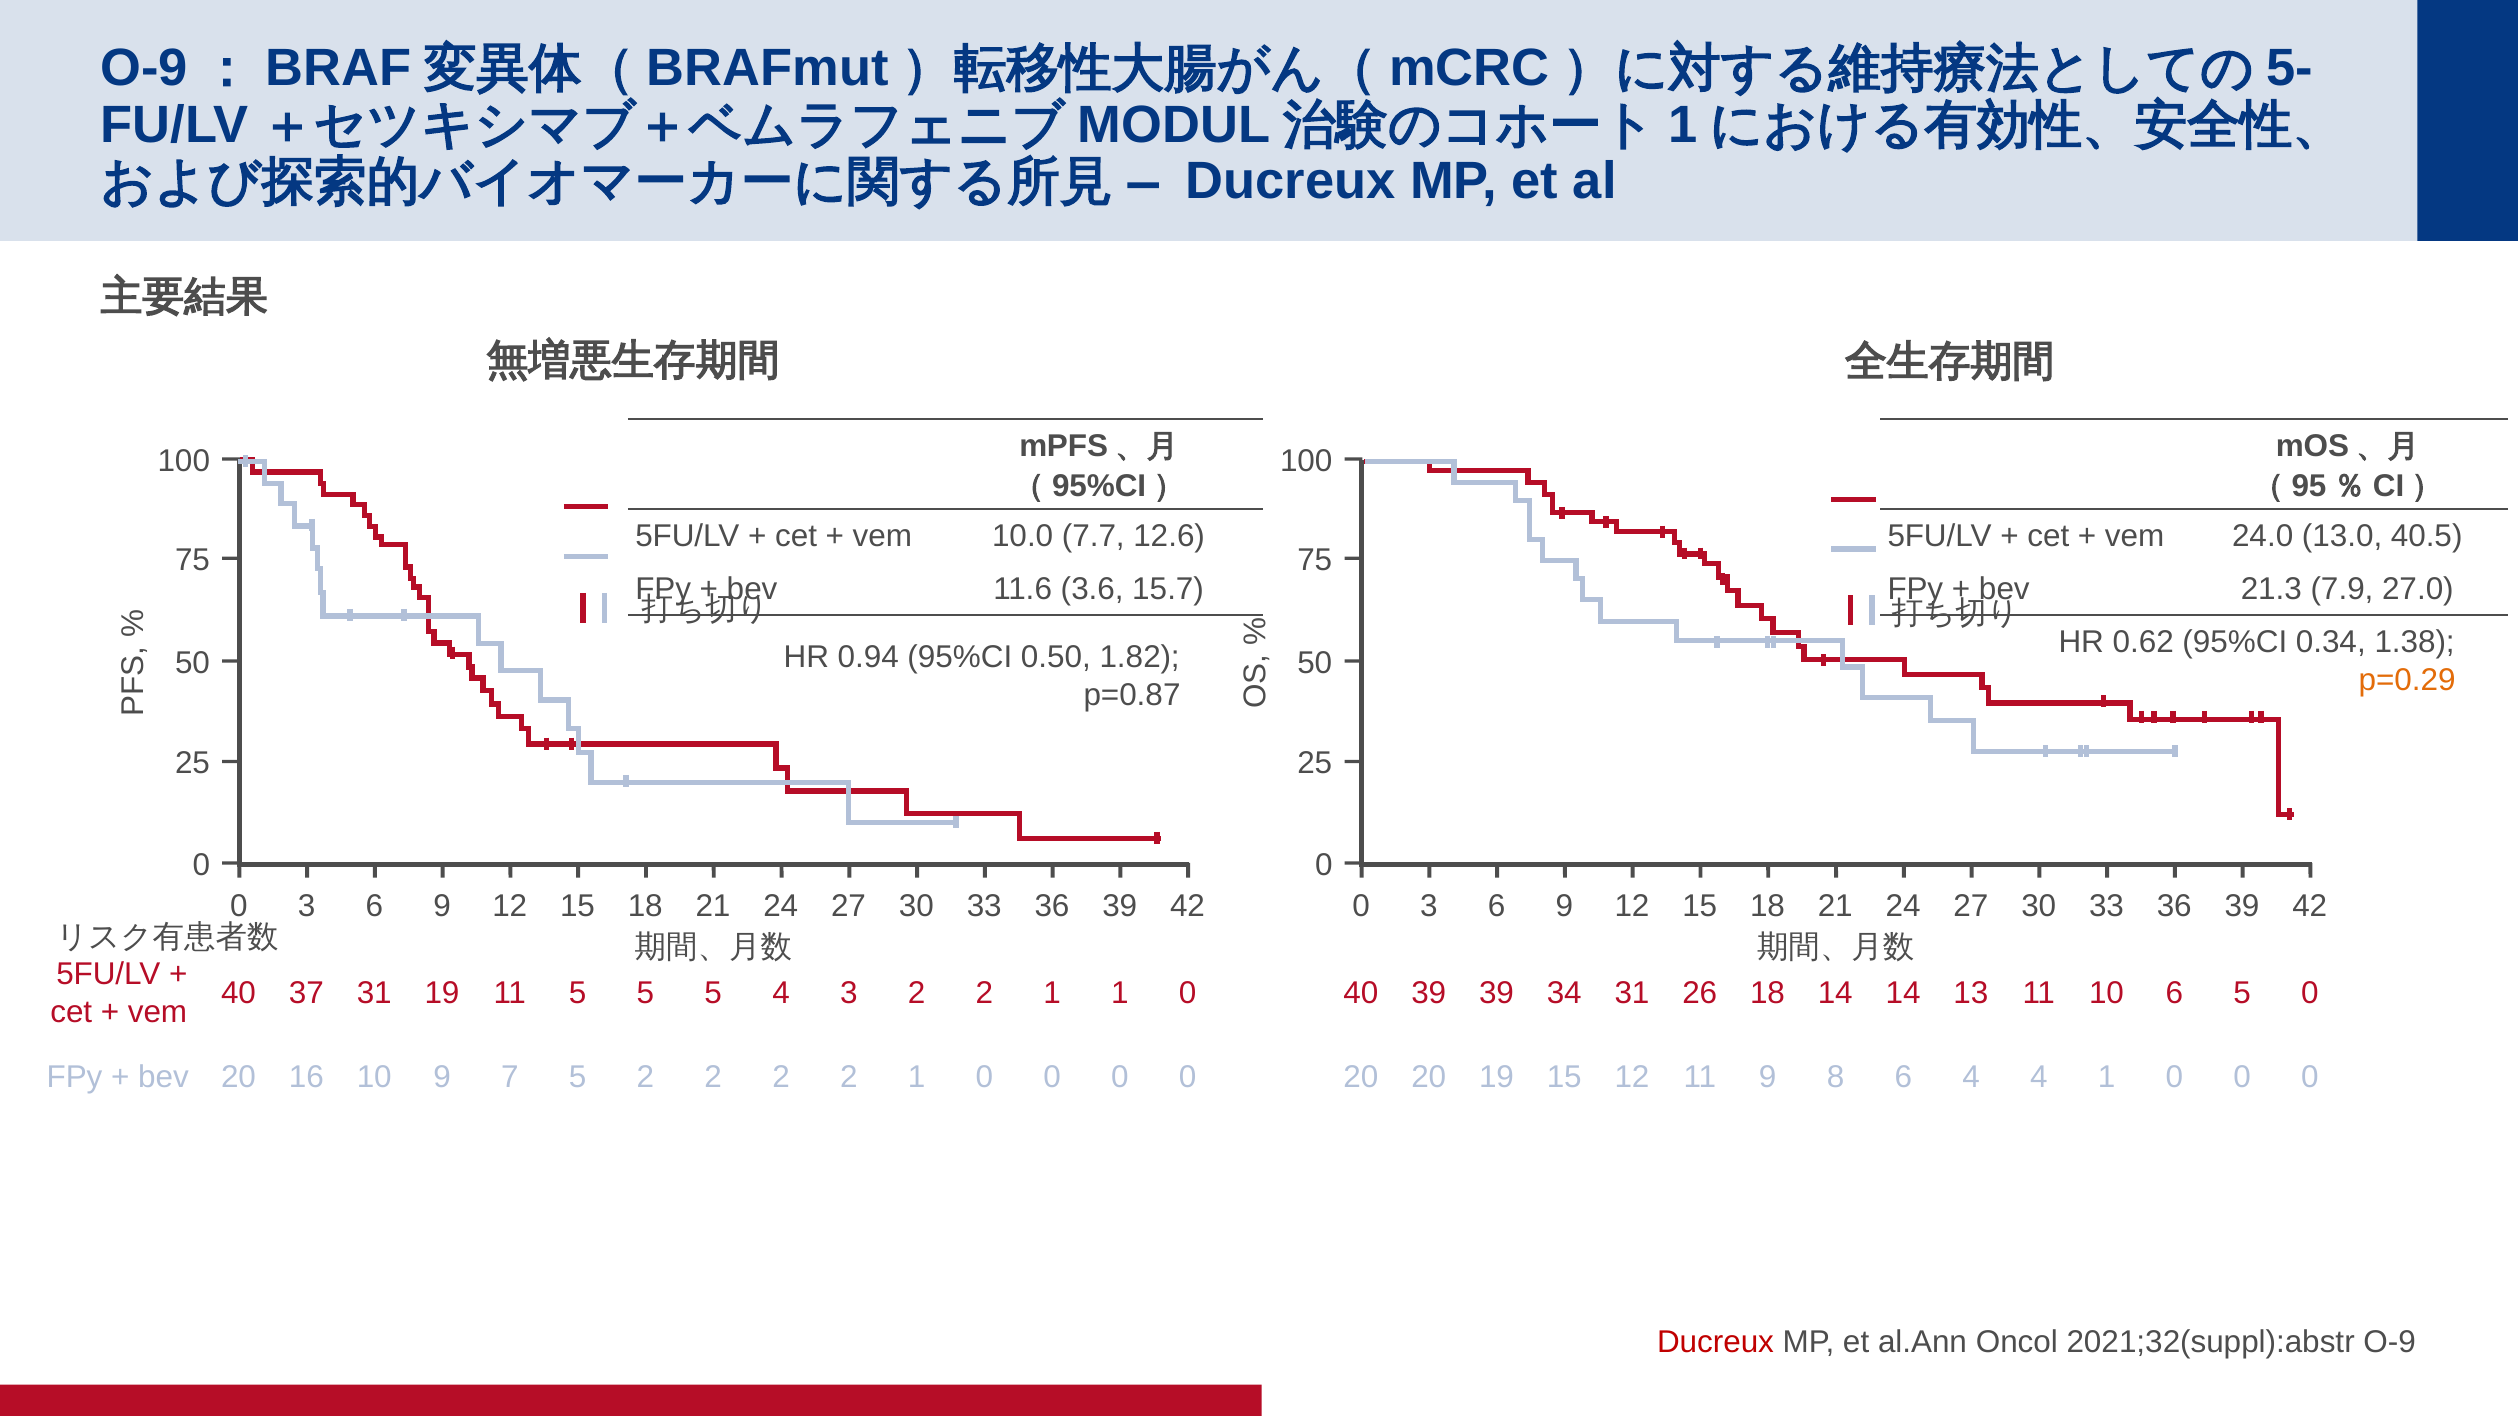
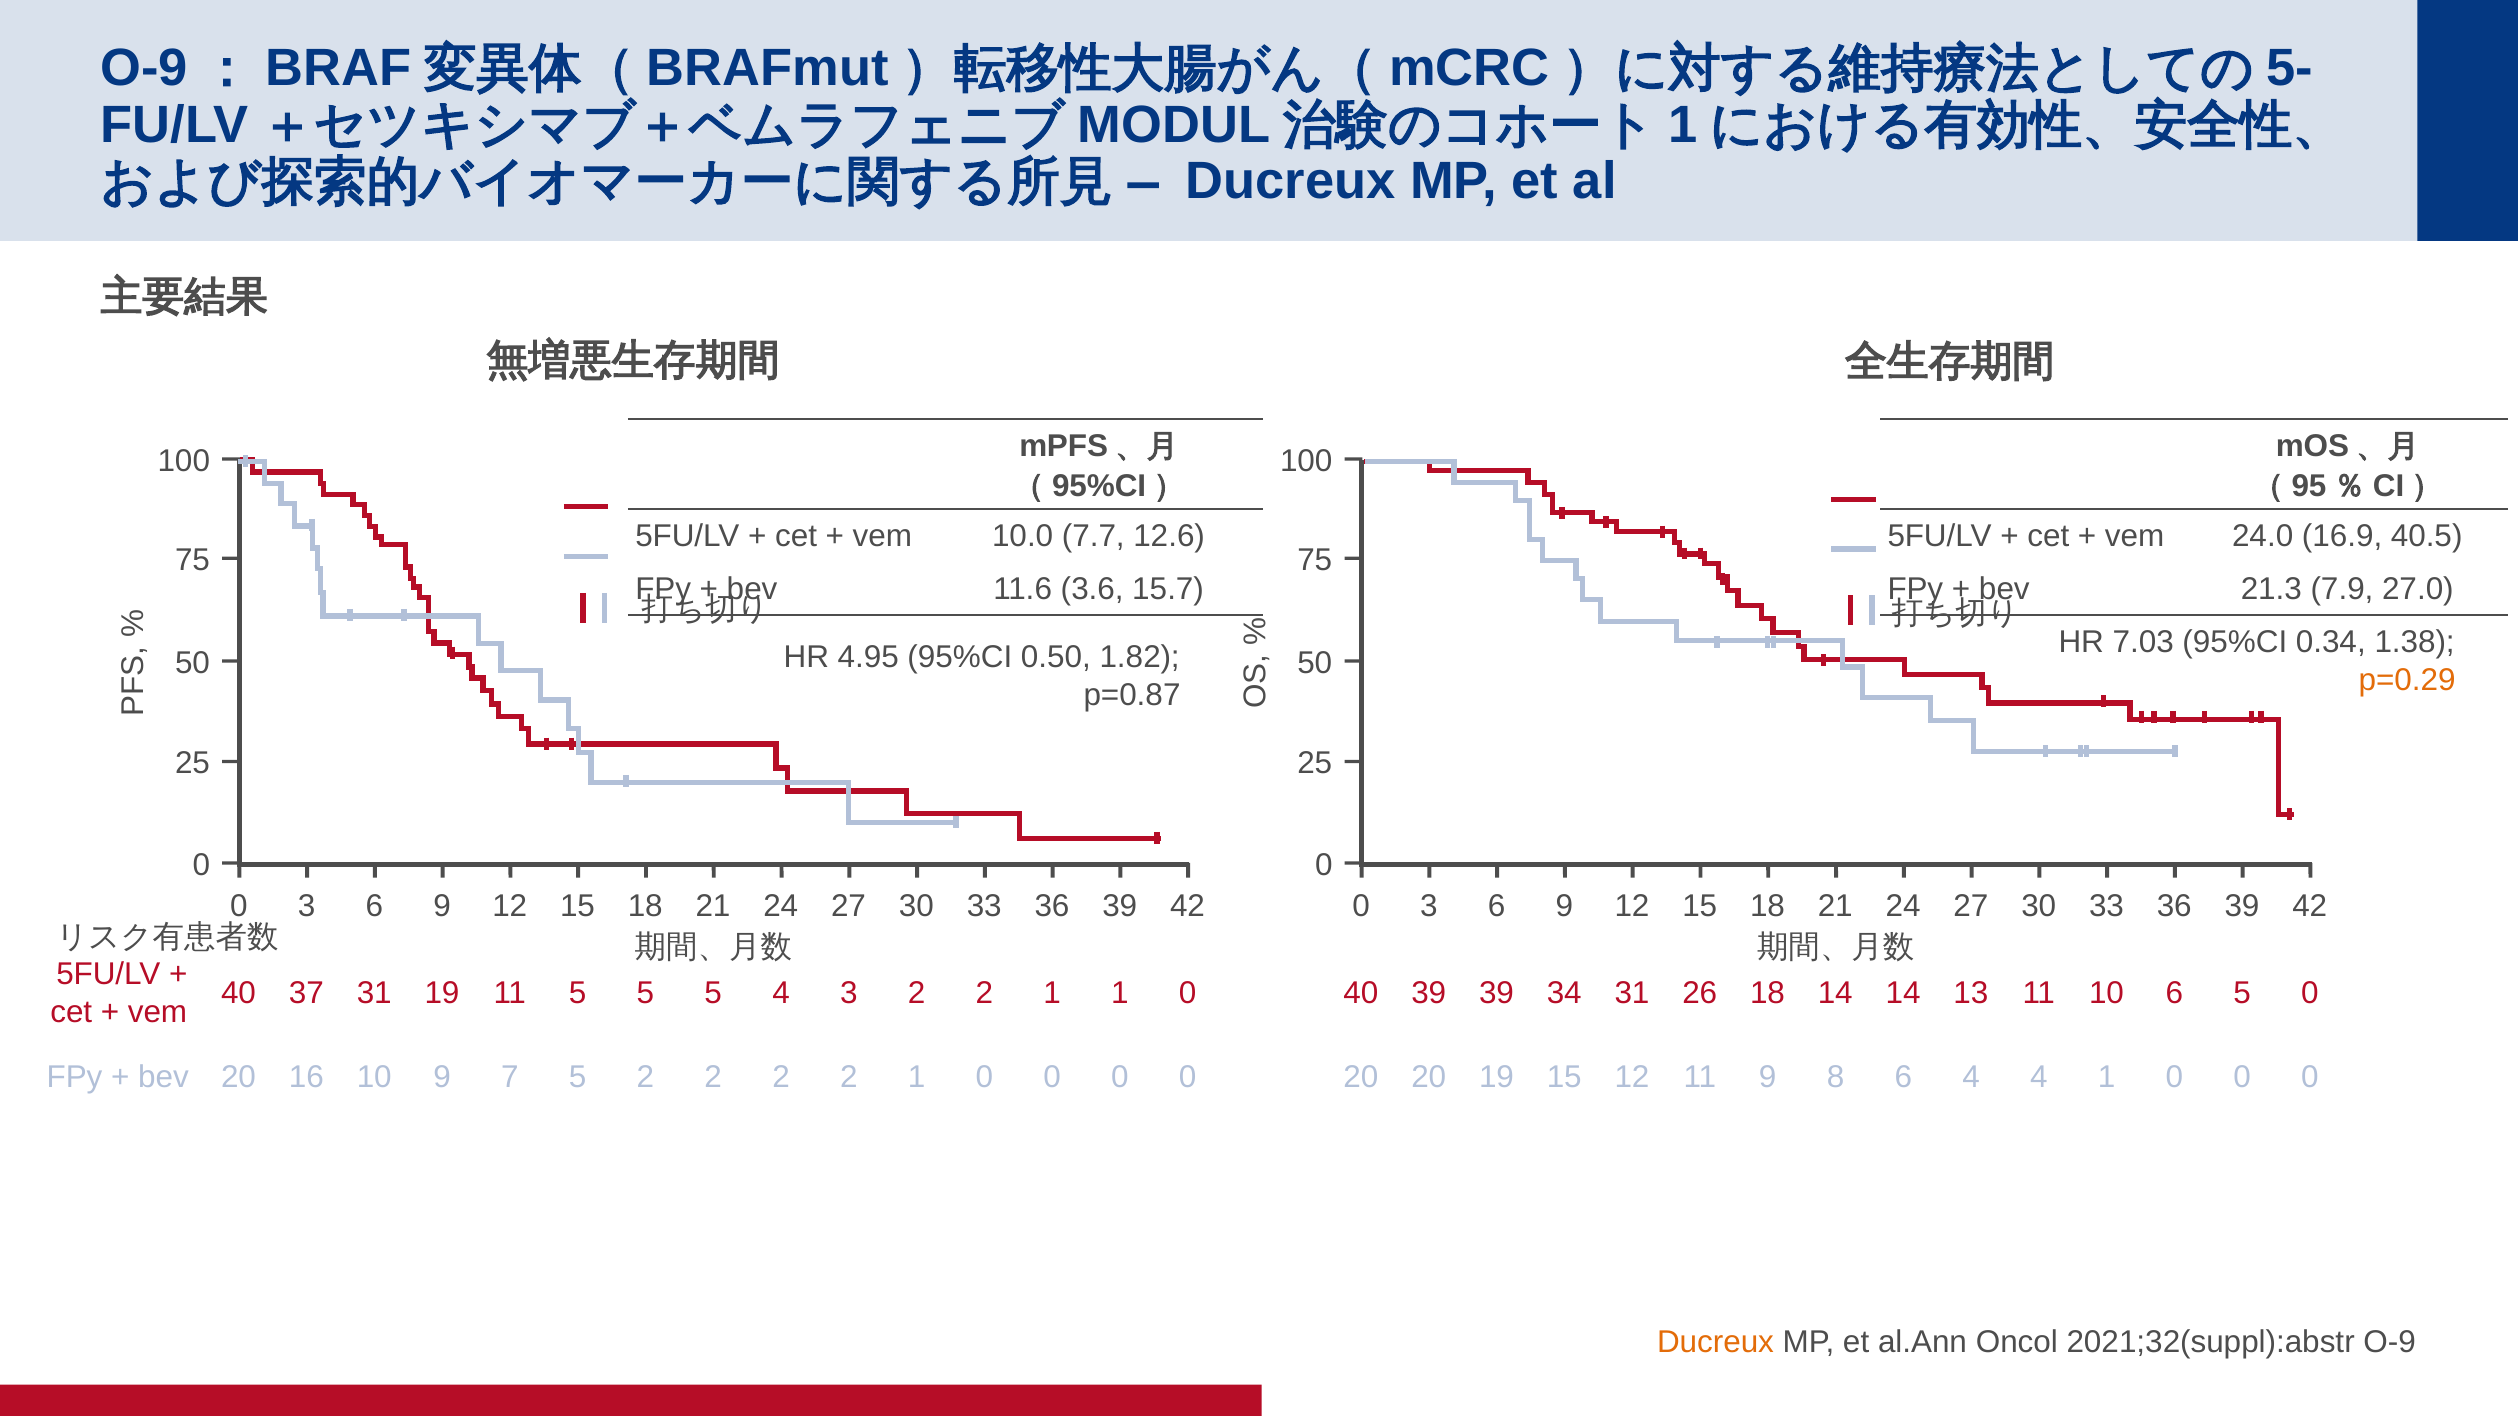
13.0: 13.0 -> 16.9
0.62: 0.62 -> 7.03
0.94: 0.94 -> 4.95
Ducreux at (1715, 1343) colour: red -> orange
